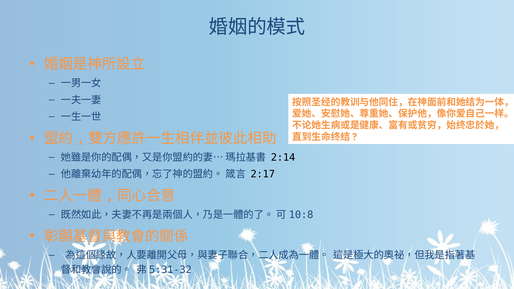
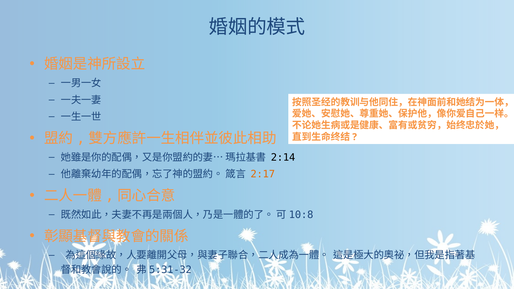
2:17 colour: black -> orange
